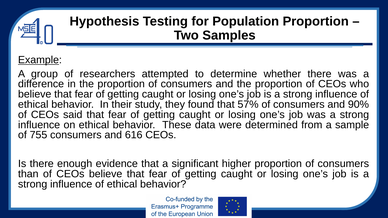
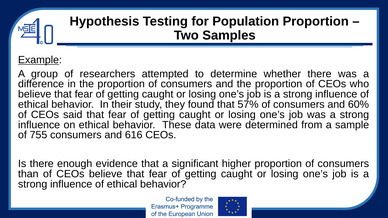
90%: 90% -> 60%
